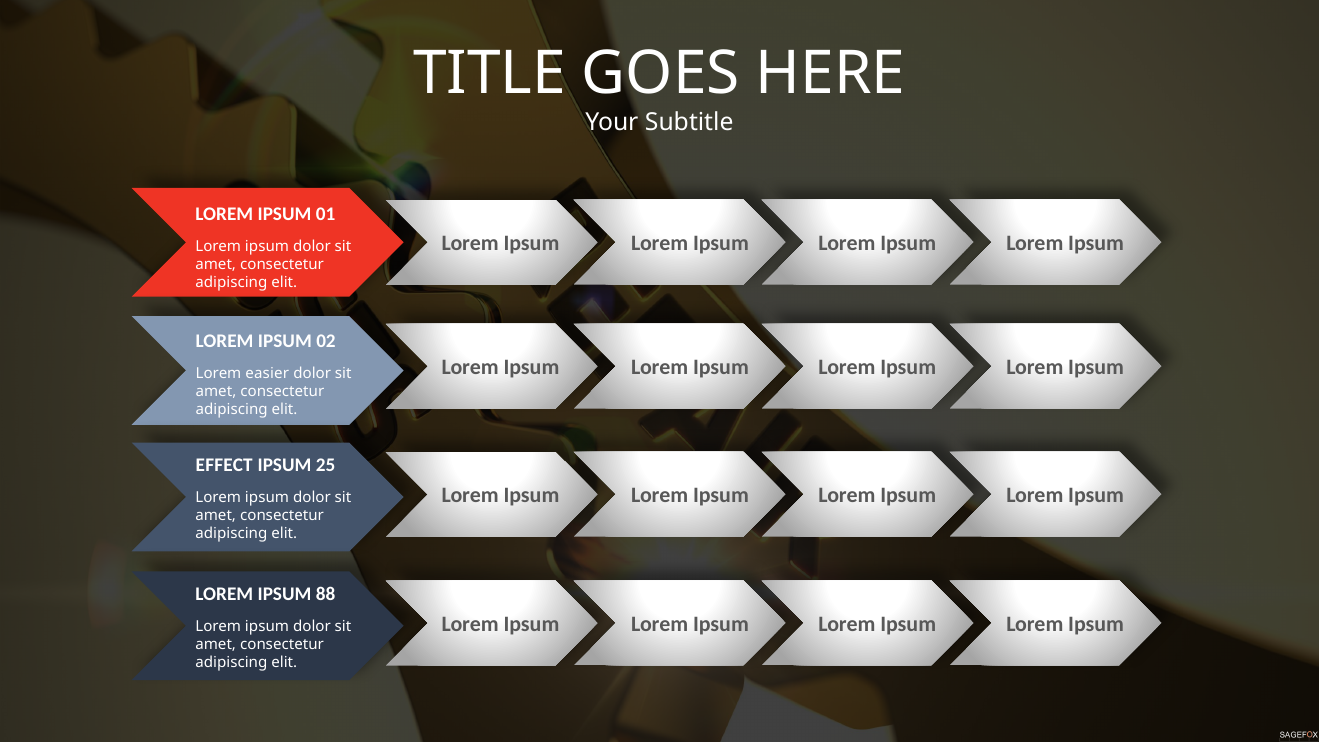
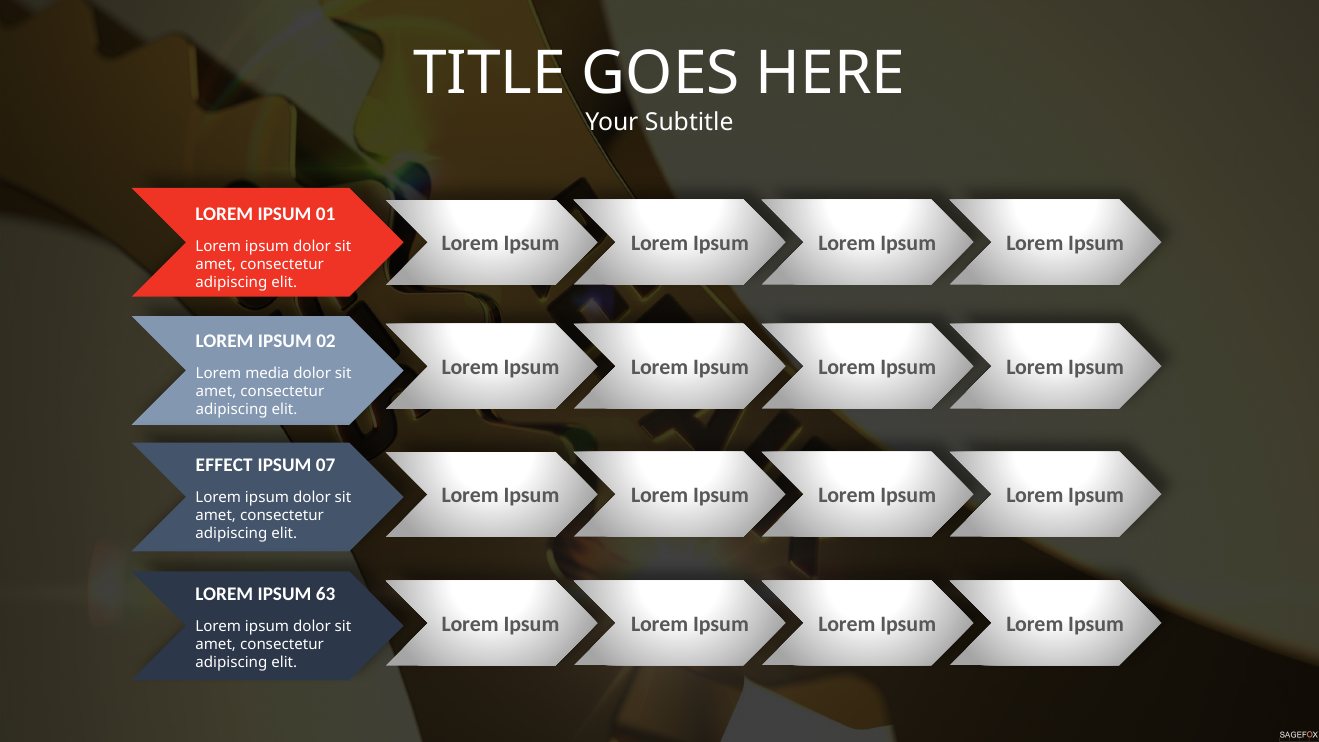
easier: easier -> media
25: 25 -> 07
88: 88 -> 63
